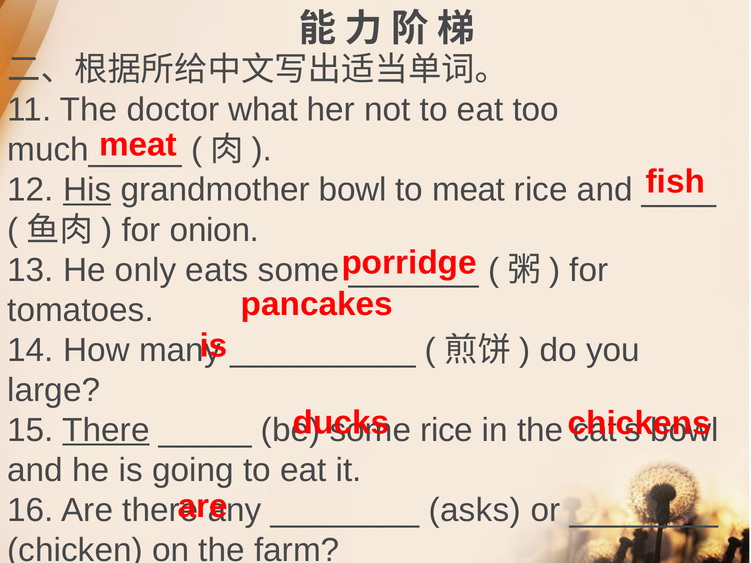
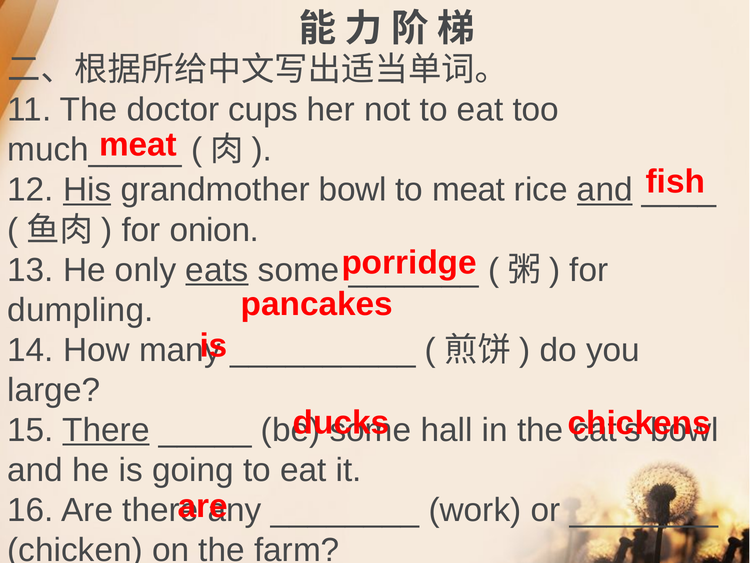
what: what -> cups
and at (605, 190) underline: none -> present
eats underline: none -> present
tomatoes: tomatoes -> dumpling
rice at (447, 430): rice -> hall
asks: asks -> work
